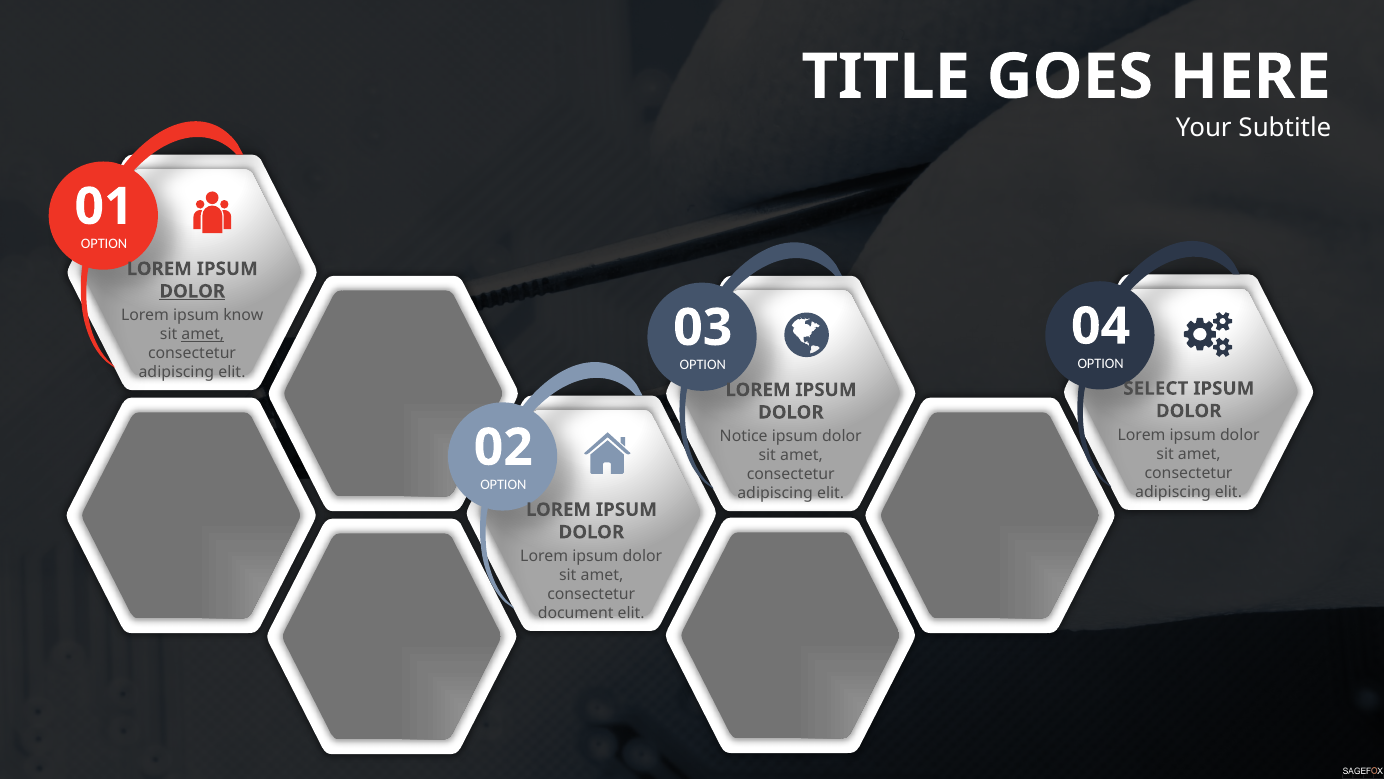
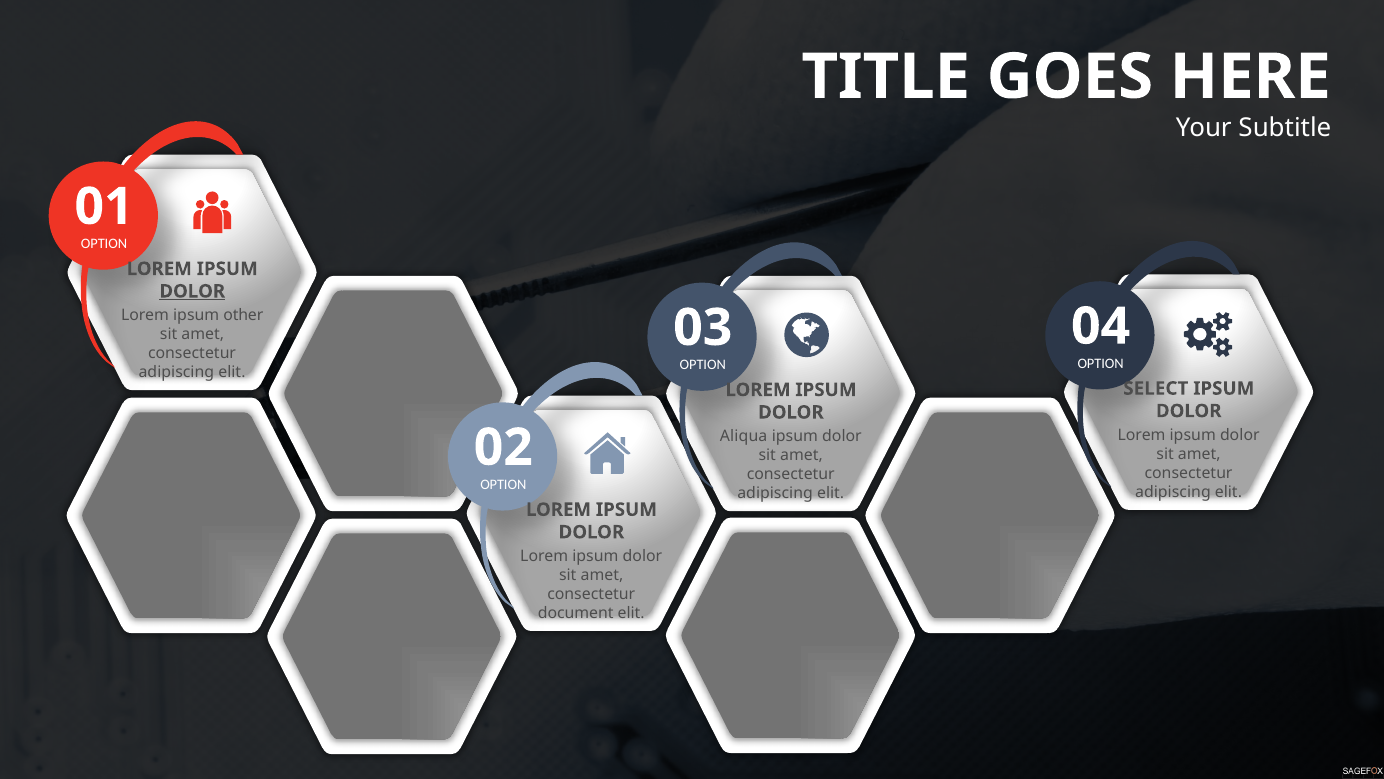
know: know -> other
amet at (203, 334) underline: present -> none
Notice: Notice -> Aliqua
